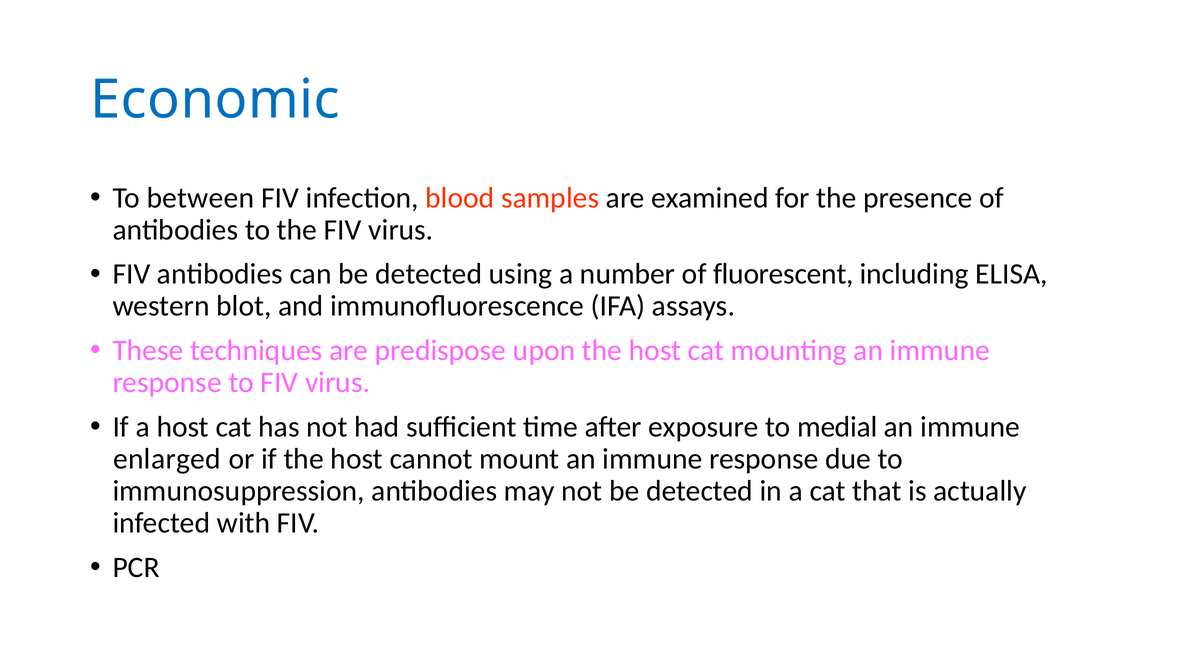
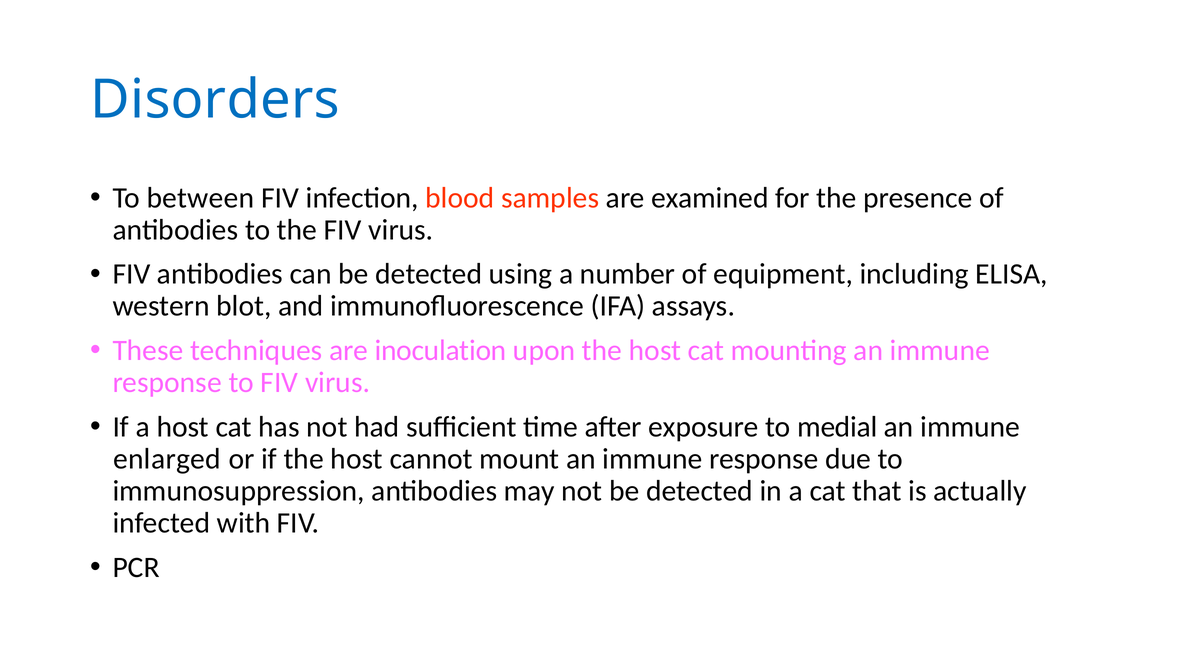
Economic: Economic -> Disorders
fluorescent: fluorescent -> equipment
predispose: predispose -> inoculation
